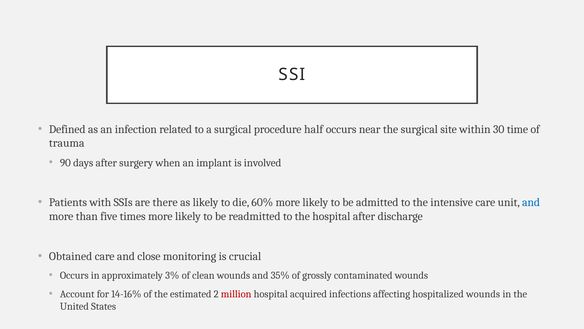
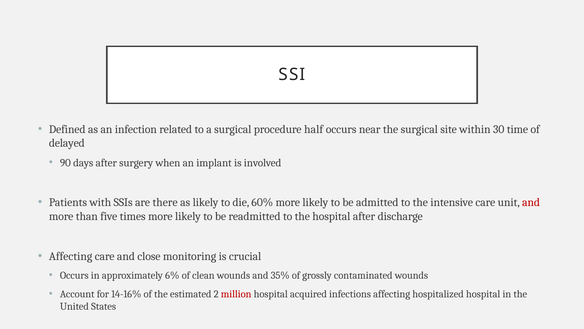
trauma: trauma -> delayed
and at (531, 202) colour: blue -> red
Obtained at (71, 256): Obtained -> Affecting
3%: 3% -> 6%
hospitalized wounds: wounds -> hospital
